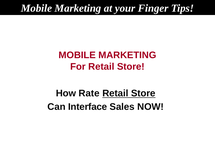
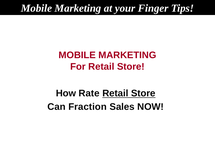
Interface: Interface -> Fraction
